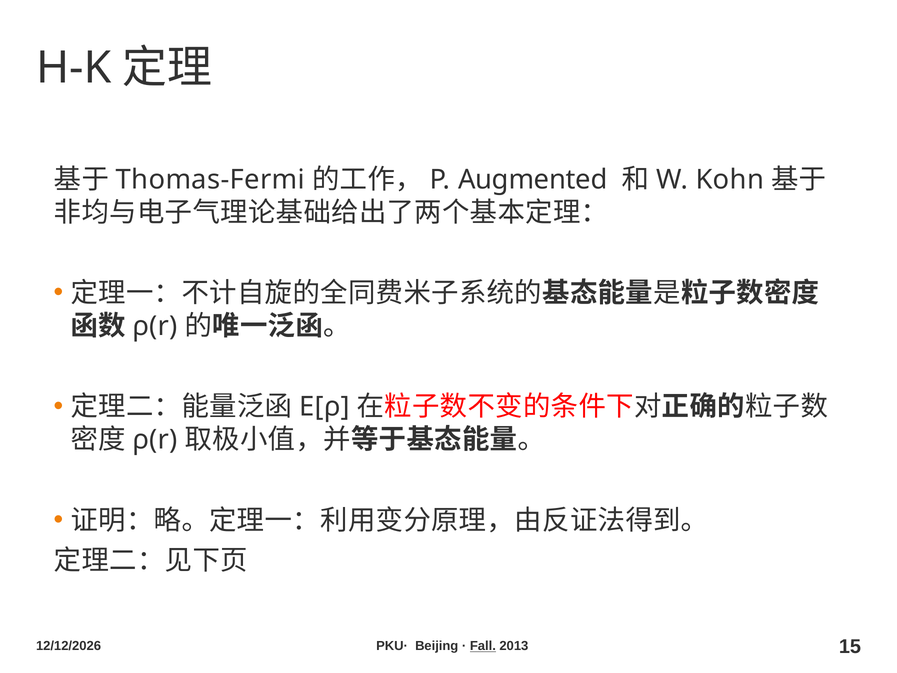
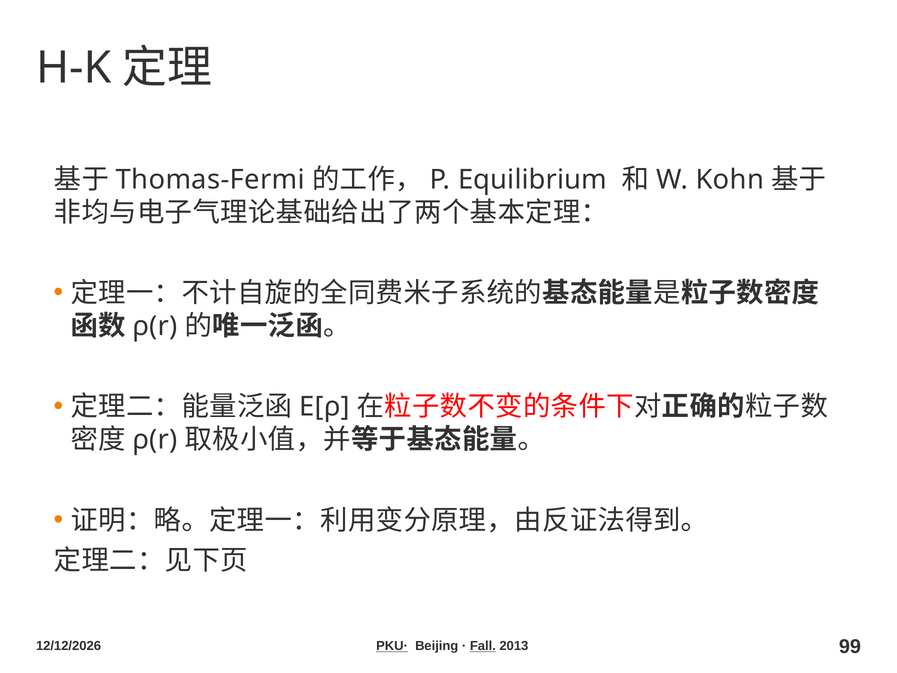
Augmented: Augmented -> Equilibrium
PKU· underline: none -> present
15: 15 -> 99
